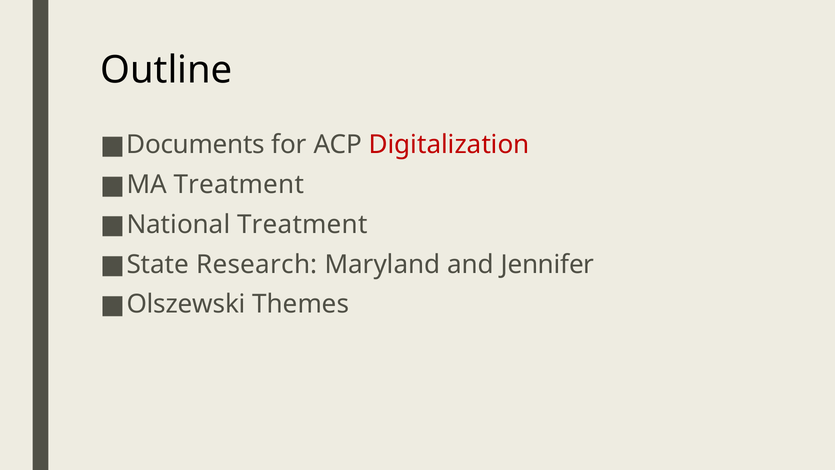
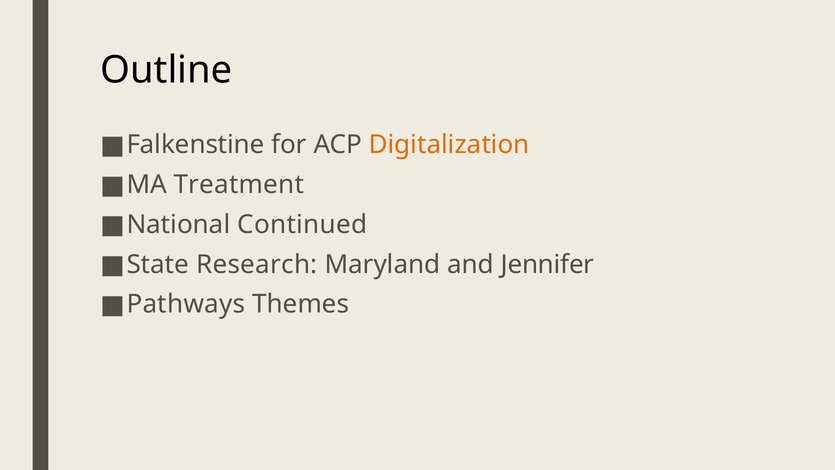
Documents: Documents -> Falkenstine
Digitalization colour: red -> orange
National Treatment: Treatment -> Continued
Olszewski: Olszewski -> Pathways
